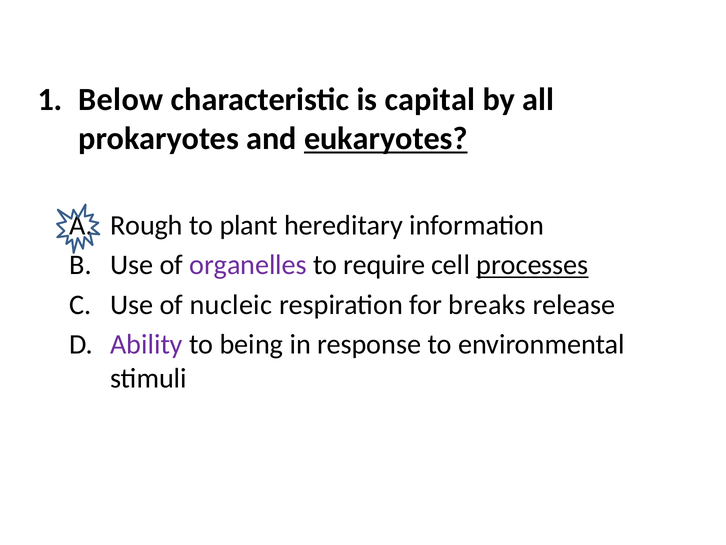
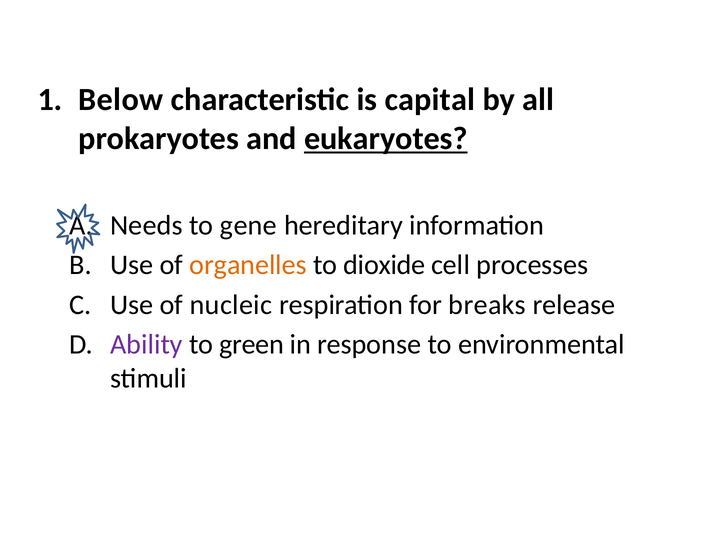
Rough: Rough -> Needs
plant: plant -> gene
organelles colour: purple -> orange
require: require -> dioxide
processes underline: present -> none
being: being -> green
